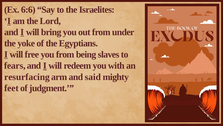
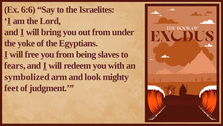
resurfacing: resurfacing -> symbolized
said: said -> look
